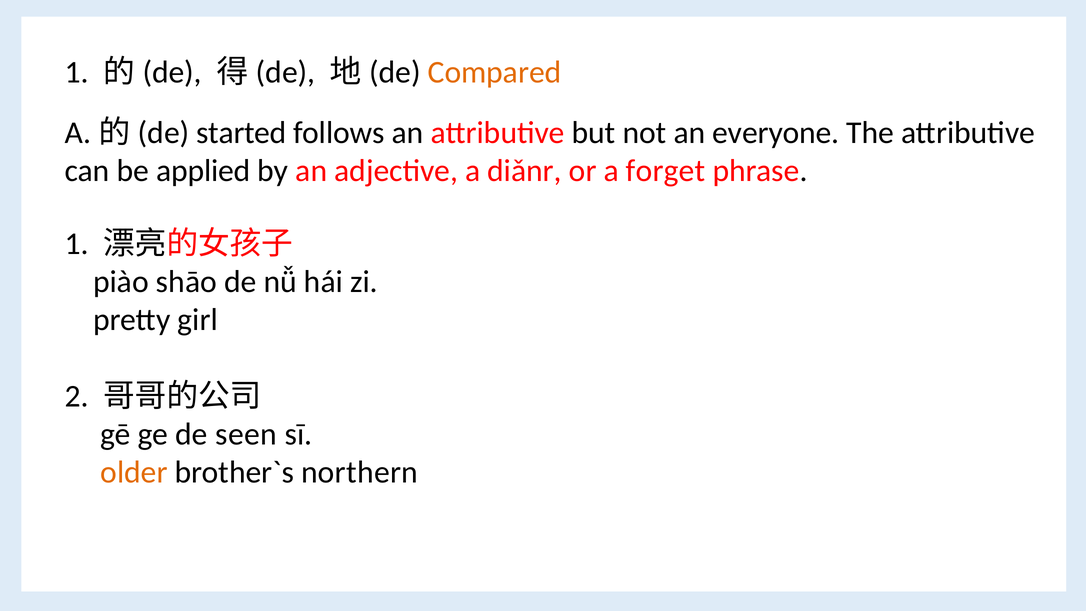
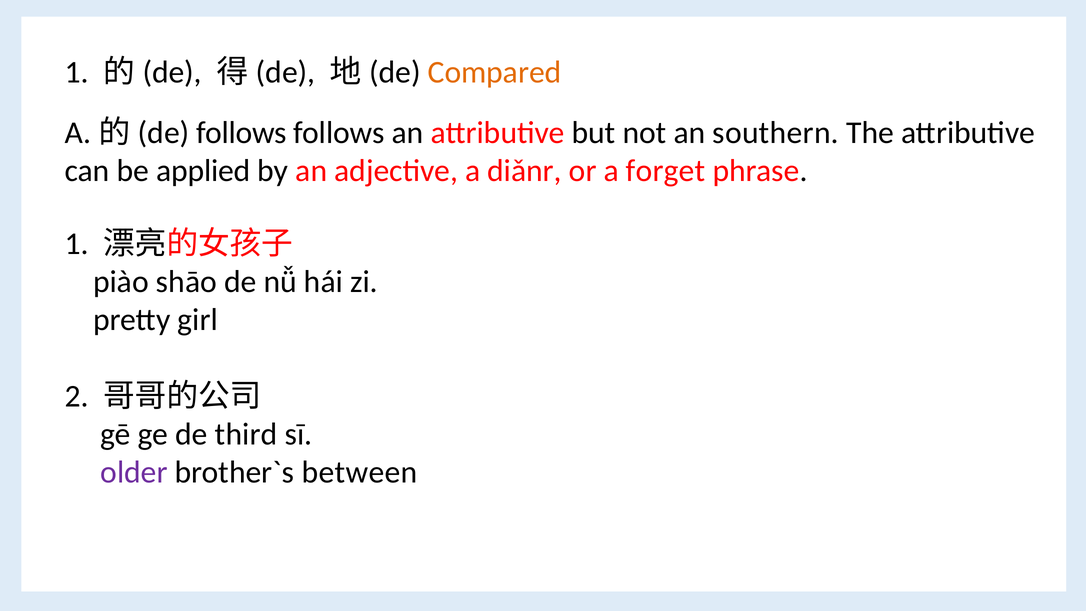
started at (241, 133): started -> follows
everyone: everyone -> southern
seen: seen -> third
older colour: orange -> purple
northern: northern -> between
